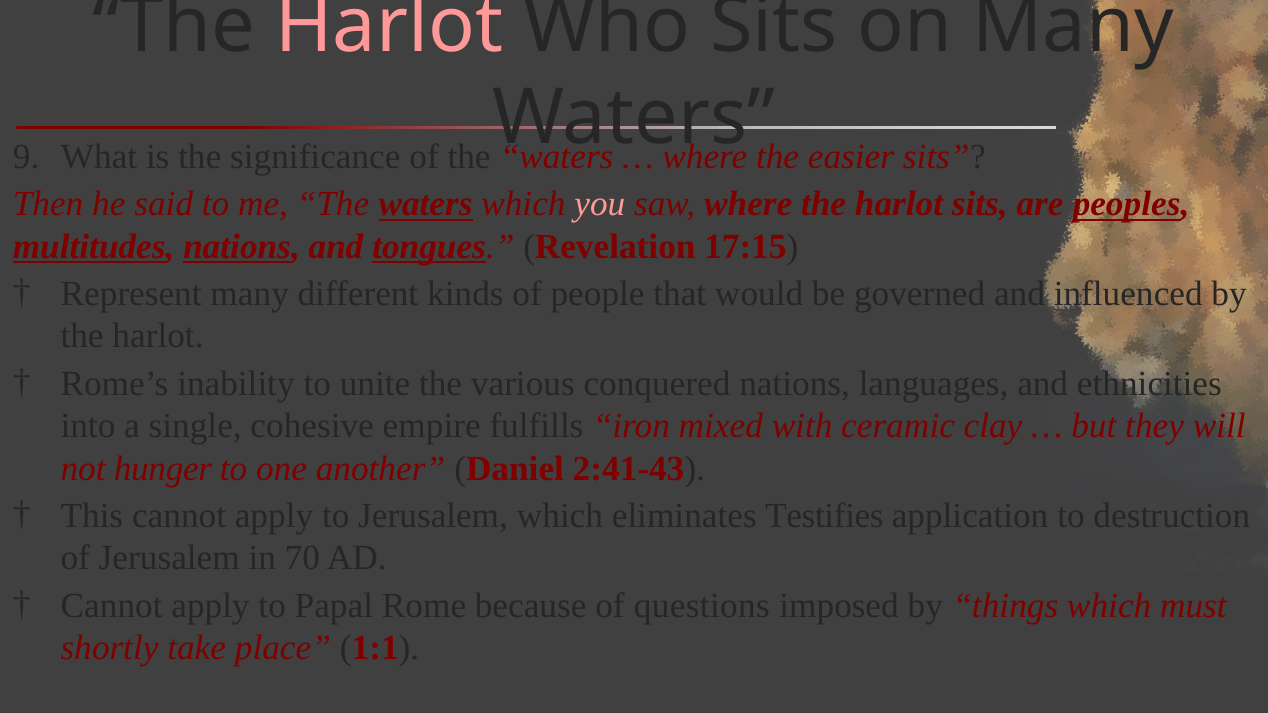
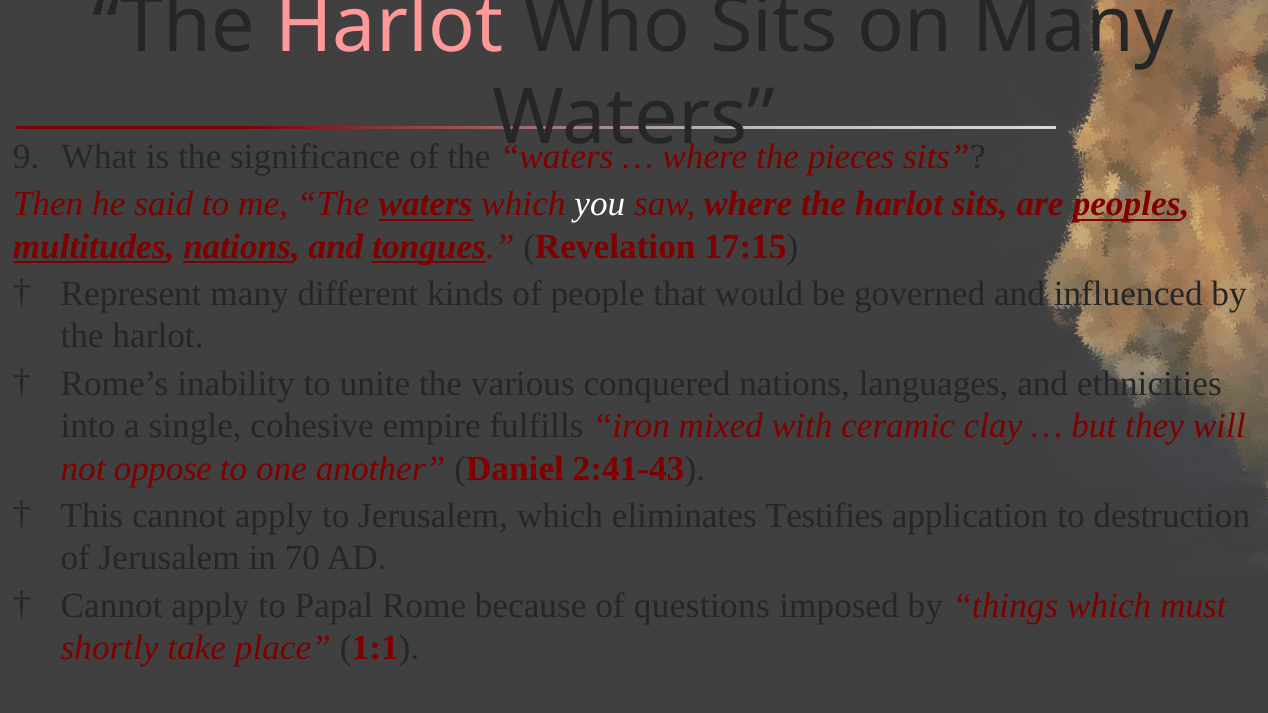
easier: easier -> pieces
you colour: pink -> white
hunger: hunger -> oppose
